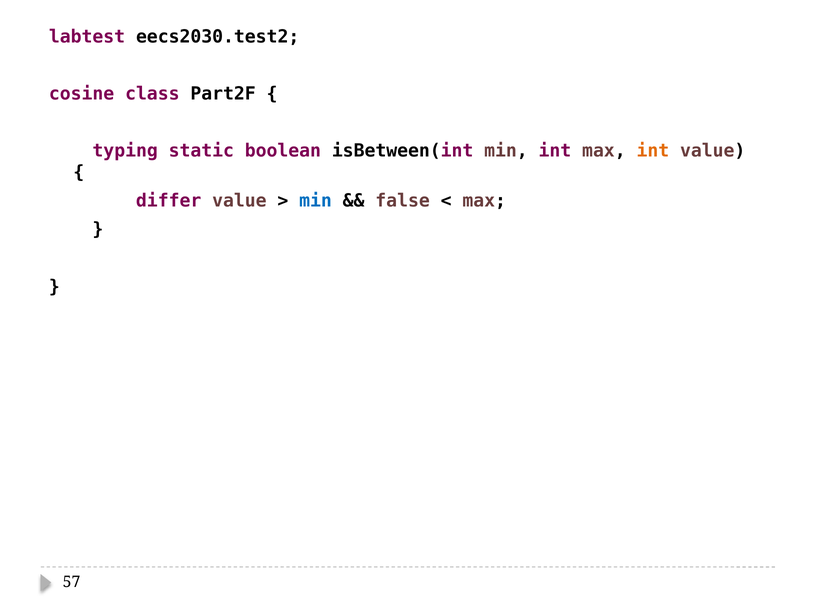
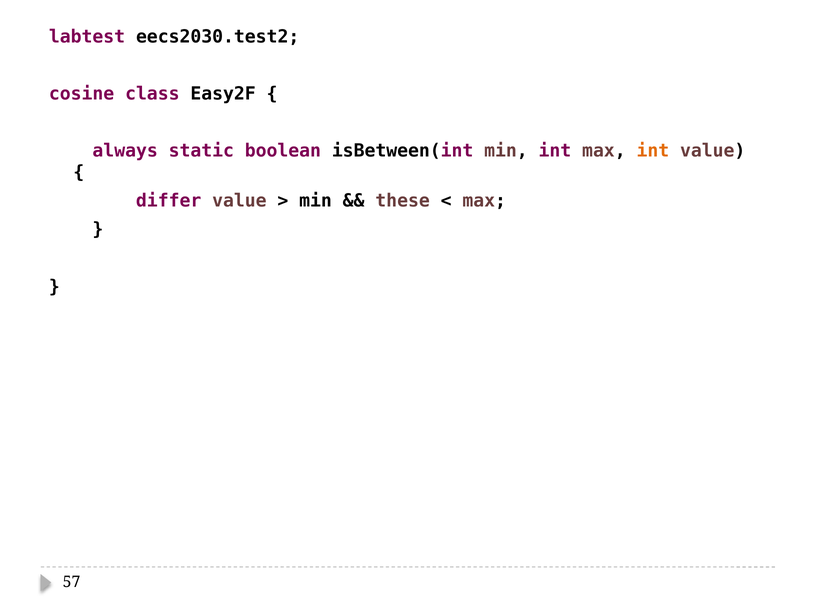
Part2F: Part2F -> Easy2F
typing: typing -> always
min at (316, 201) colour: blue -> black
false: false -> these
